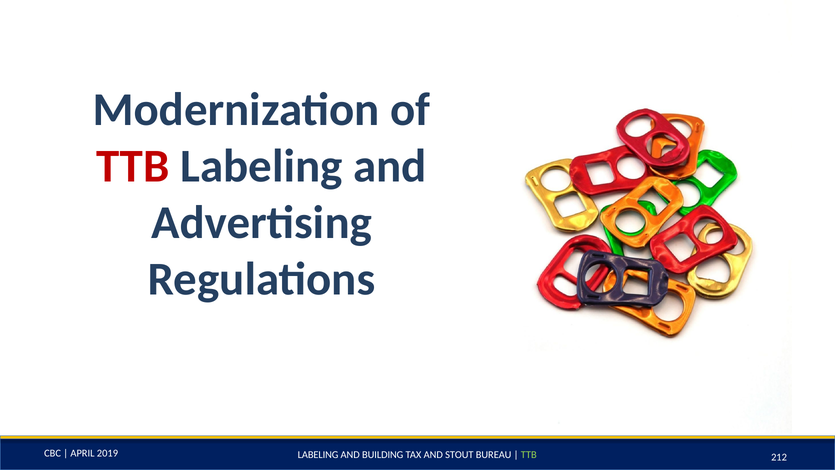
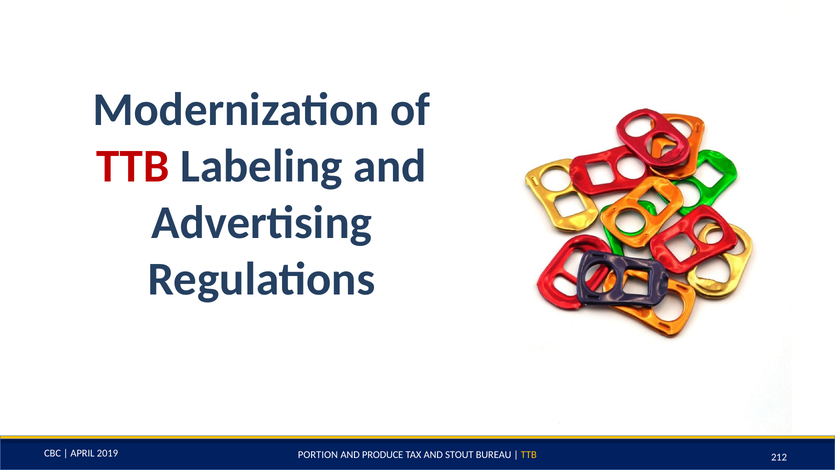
LABELING at (318, 455): LABELING -> PORTION
BUILDING: BUILDING -> PRODUCE
TTB at (529, 455) colour: light green -> yellow
